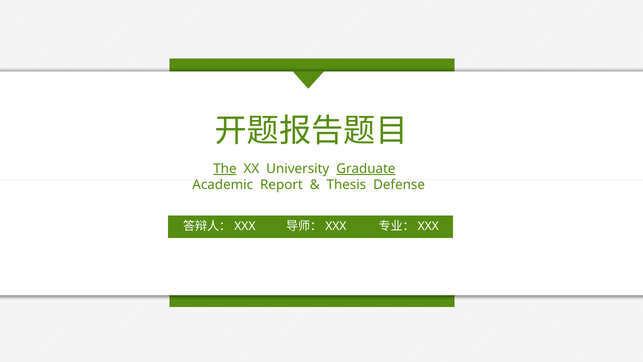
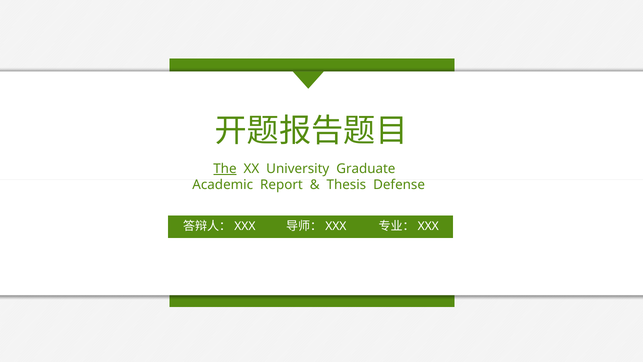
Graduate underline: present -> none
